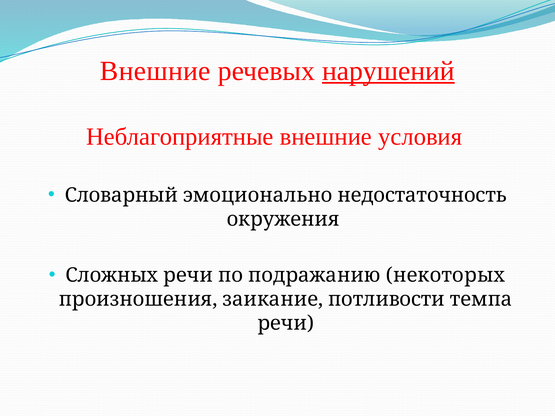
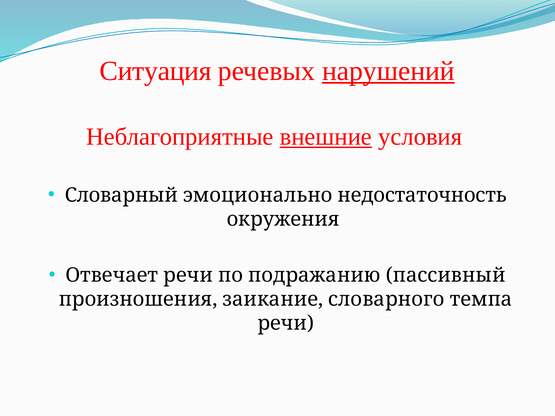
Внешние at (155, 71): Внешние -> Ситуация
внешние at (326, 137) underline: none -> present
Сложных: Сложных -> Отвечает
некоторых: некоторых -> пассивный
потливости: потливости -> словарного
